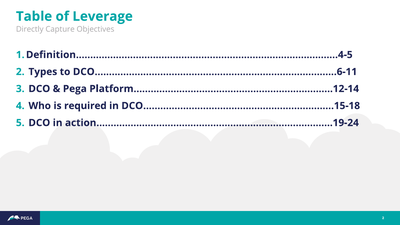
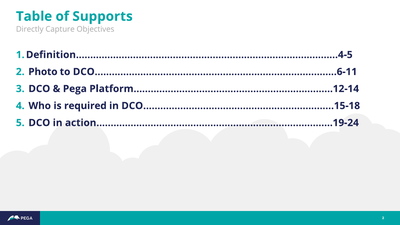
Leverage: Leverage -> Supports
Types: Types -> Photo
